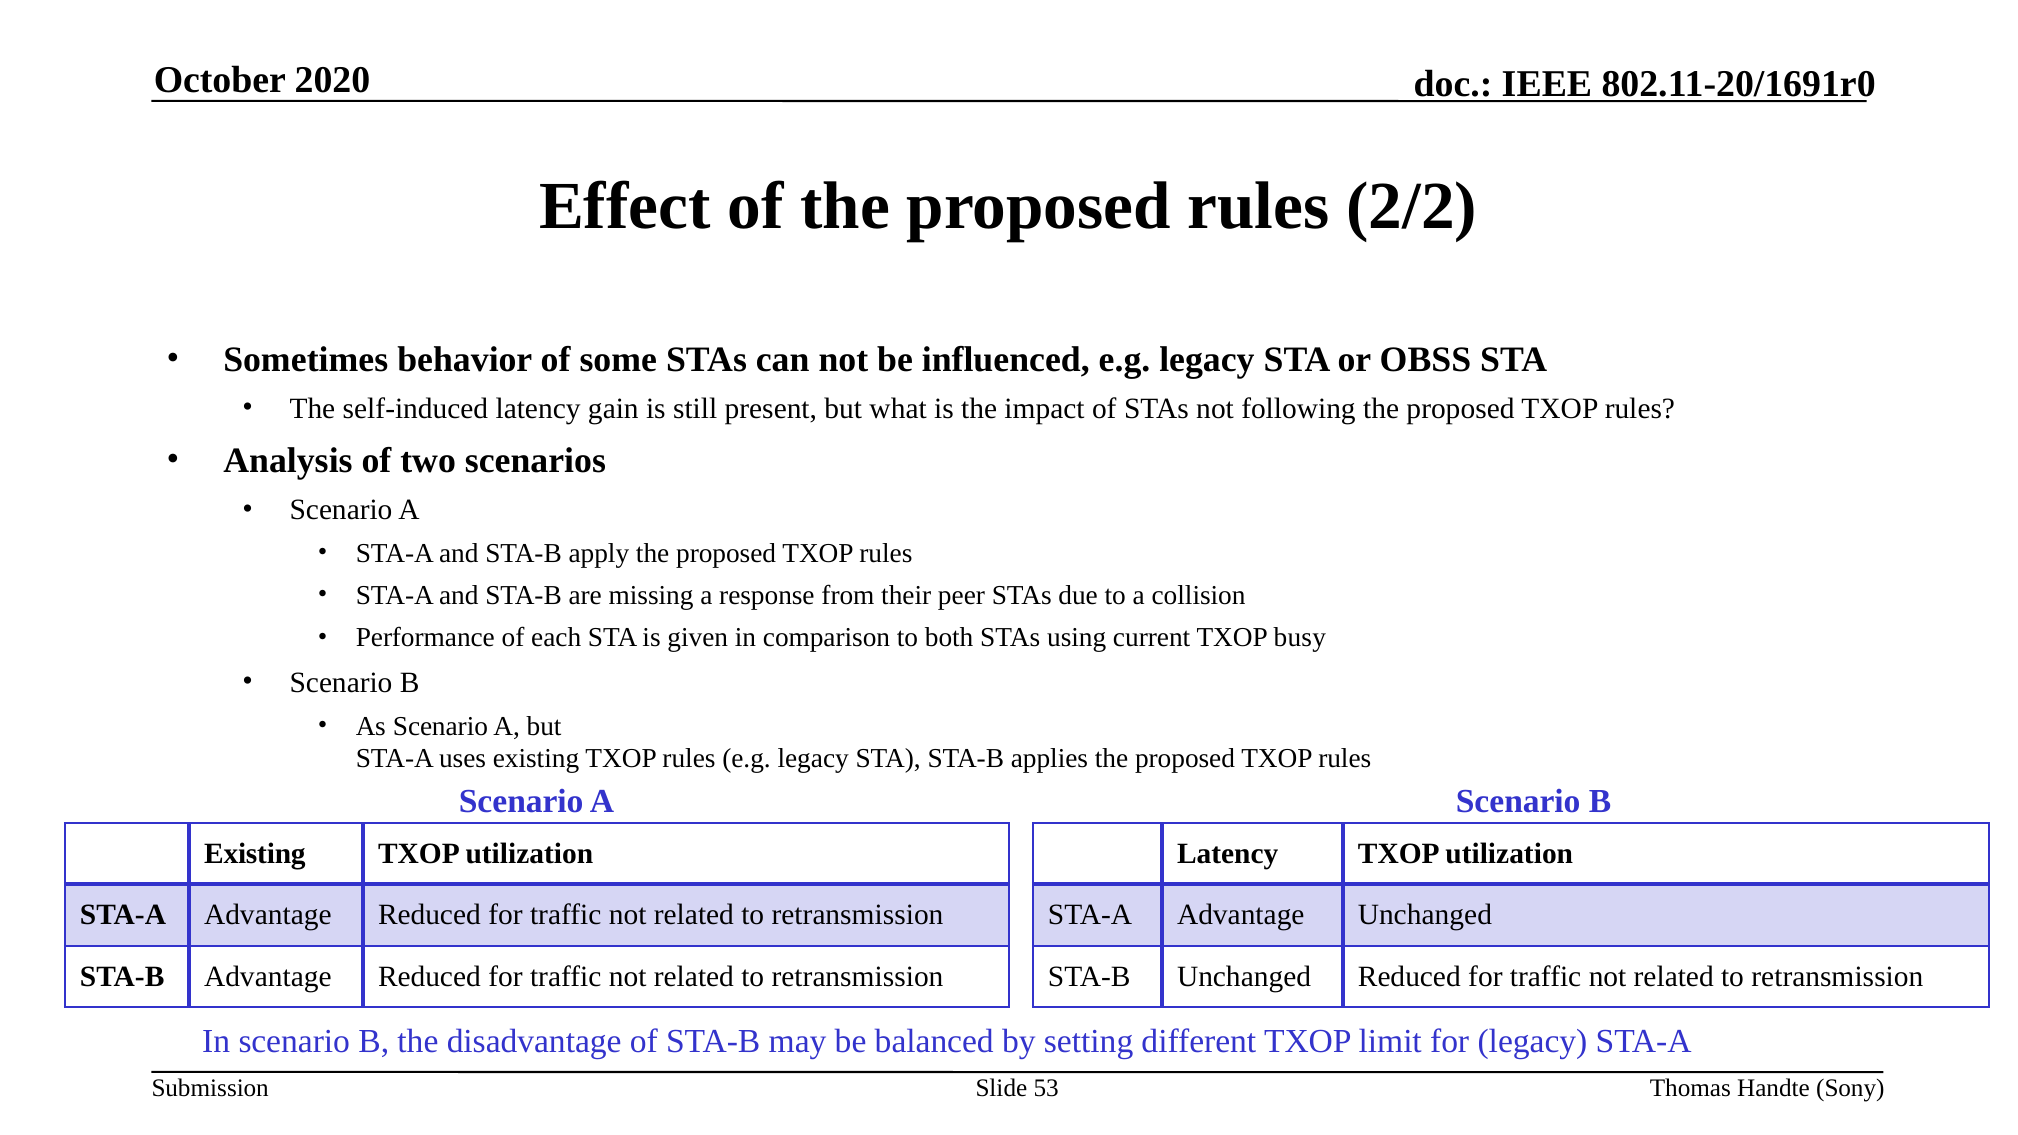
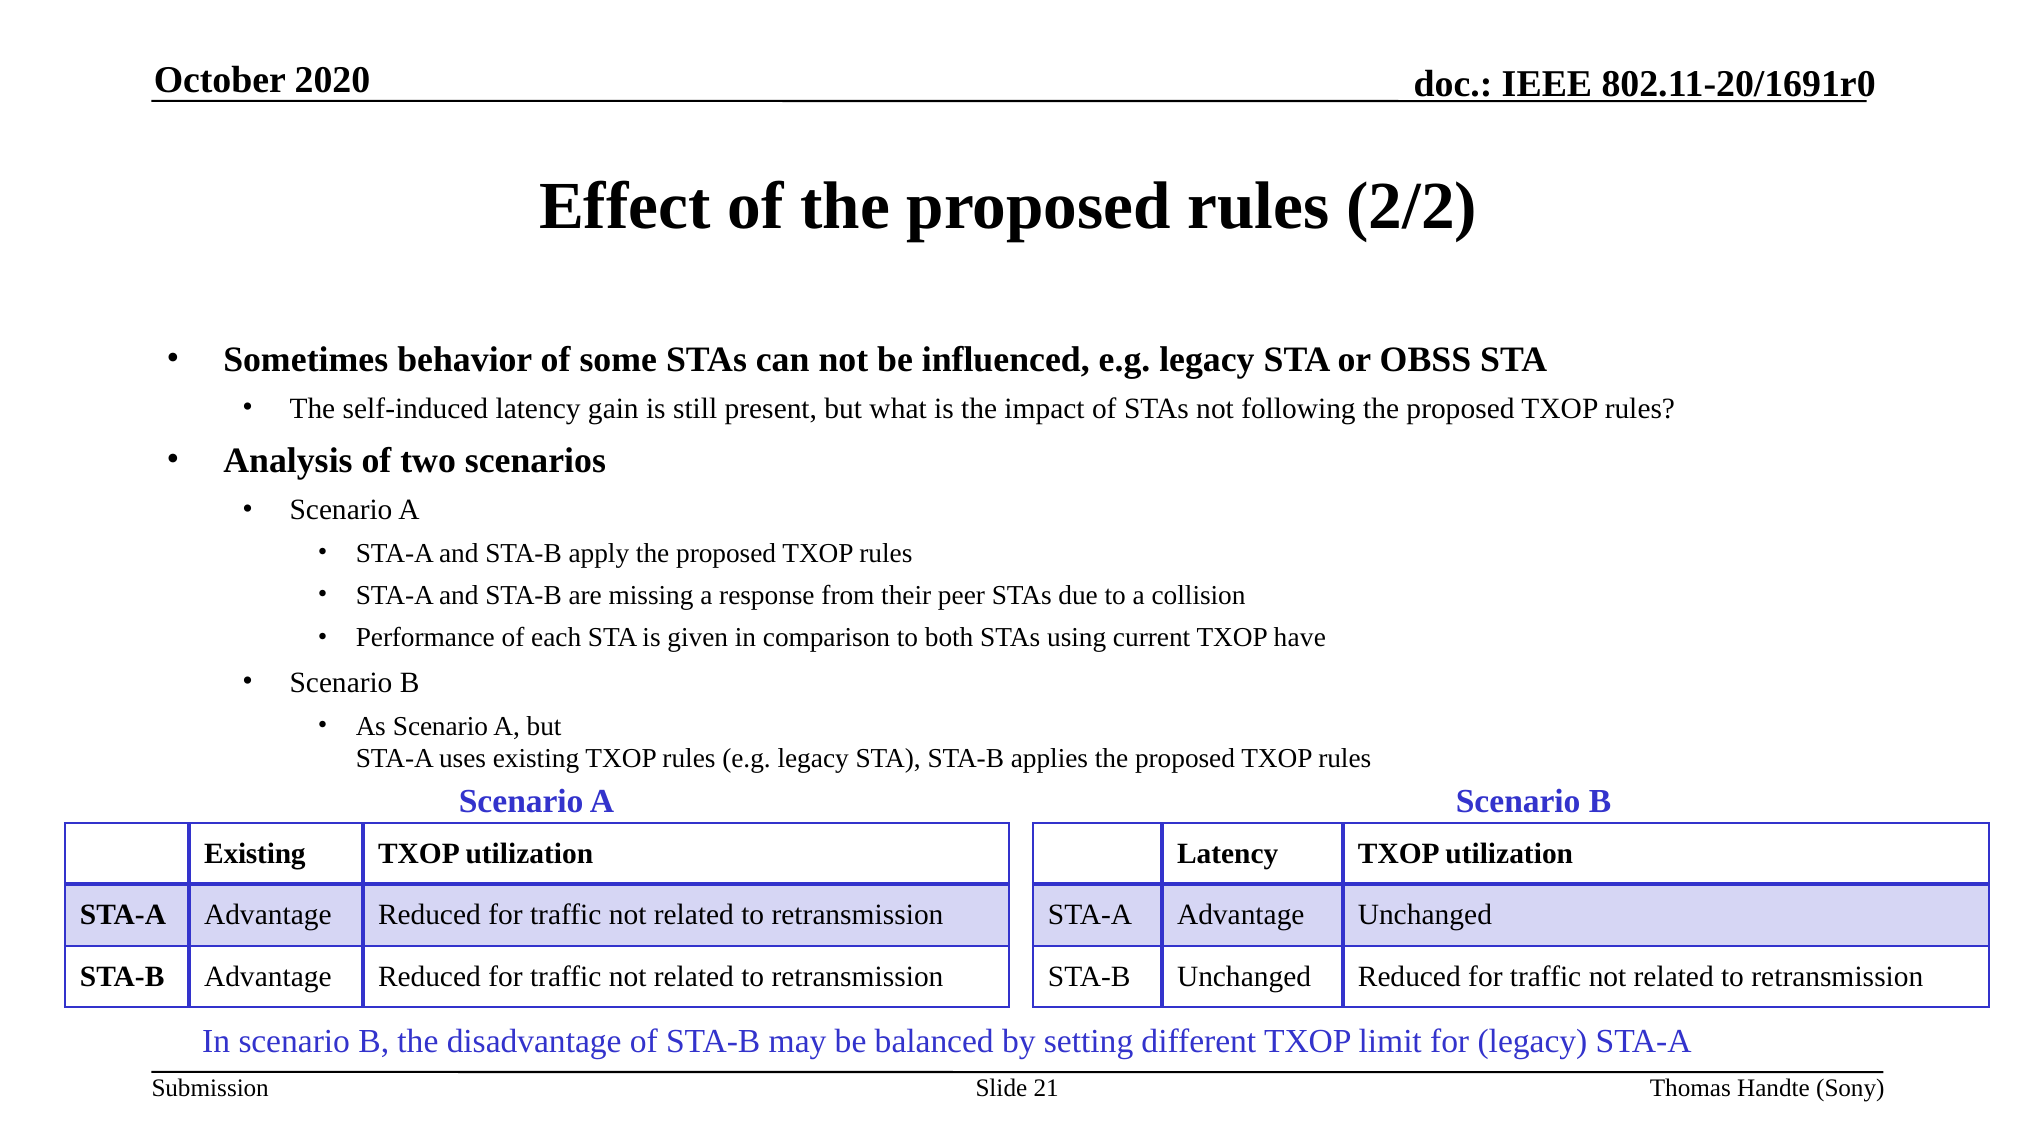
busy: busy -> have
53: 53 -> 21
